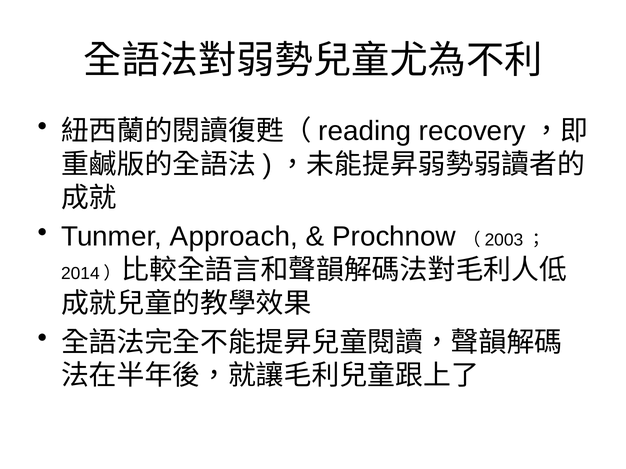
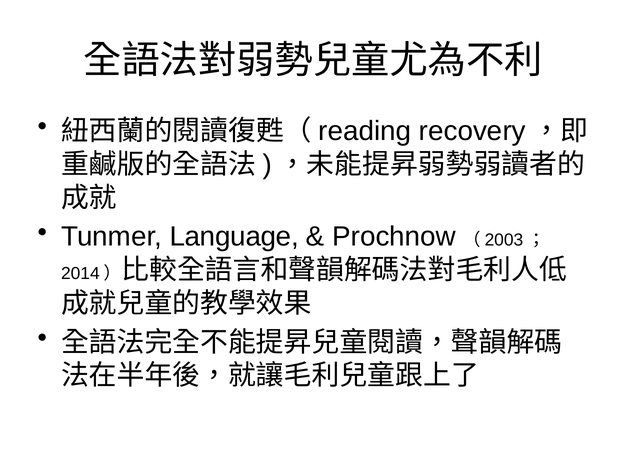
Approach: Approach -> Language
